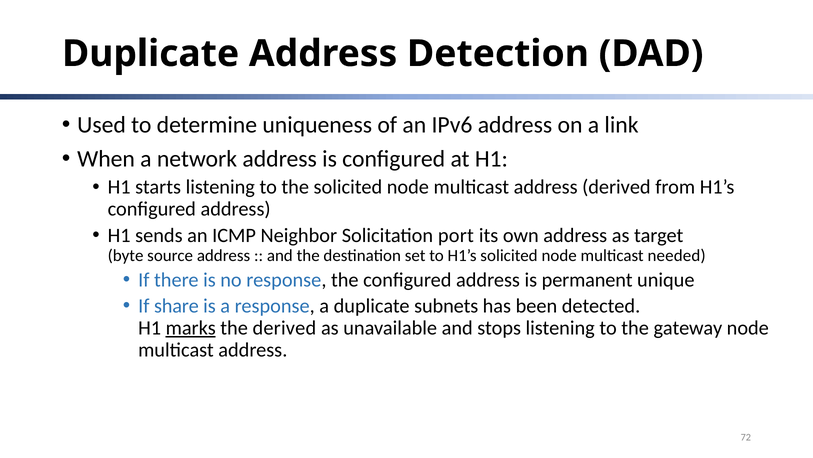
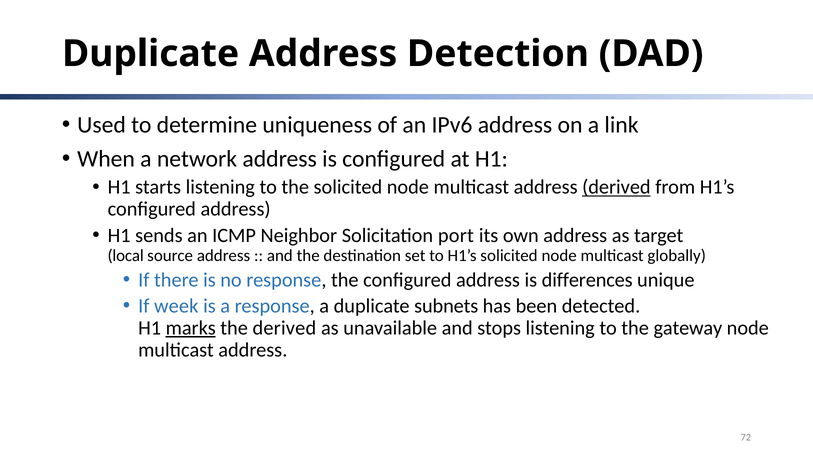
derived at (616, 187) underline: none -> present
byte: byte -> local
needed: needed -> globally
permanent: permanent -> differences
share: share -> week
